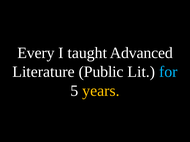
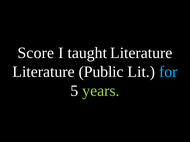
Every: Every -> Score
taught Advanced: Advanced -> Literature
years colour: yellow -> light green
